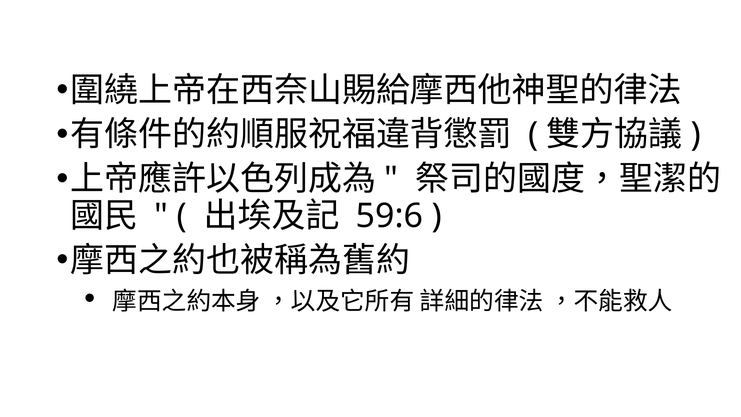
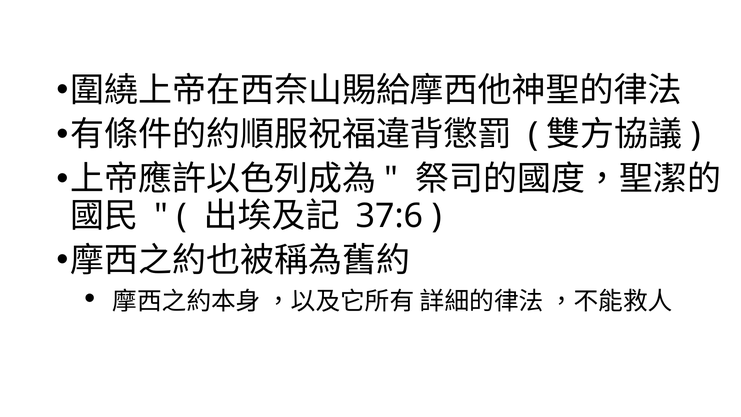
59:6: 59:6 -> 37:6
